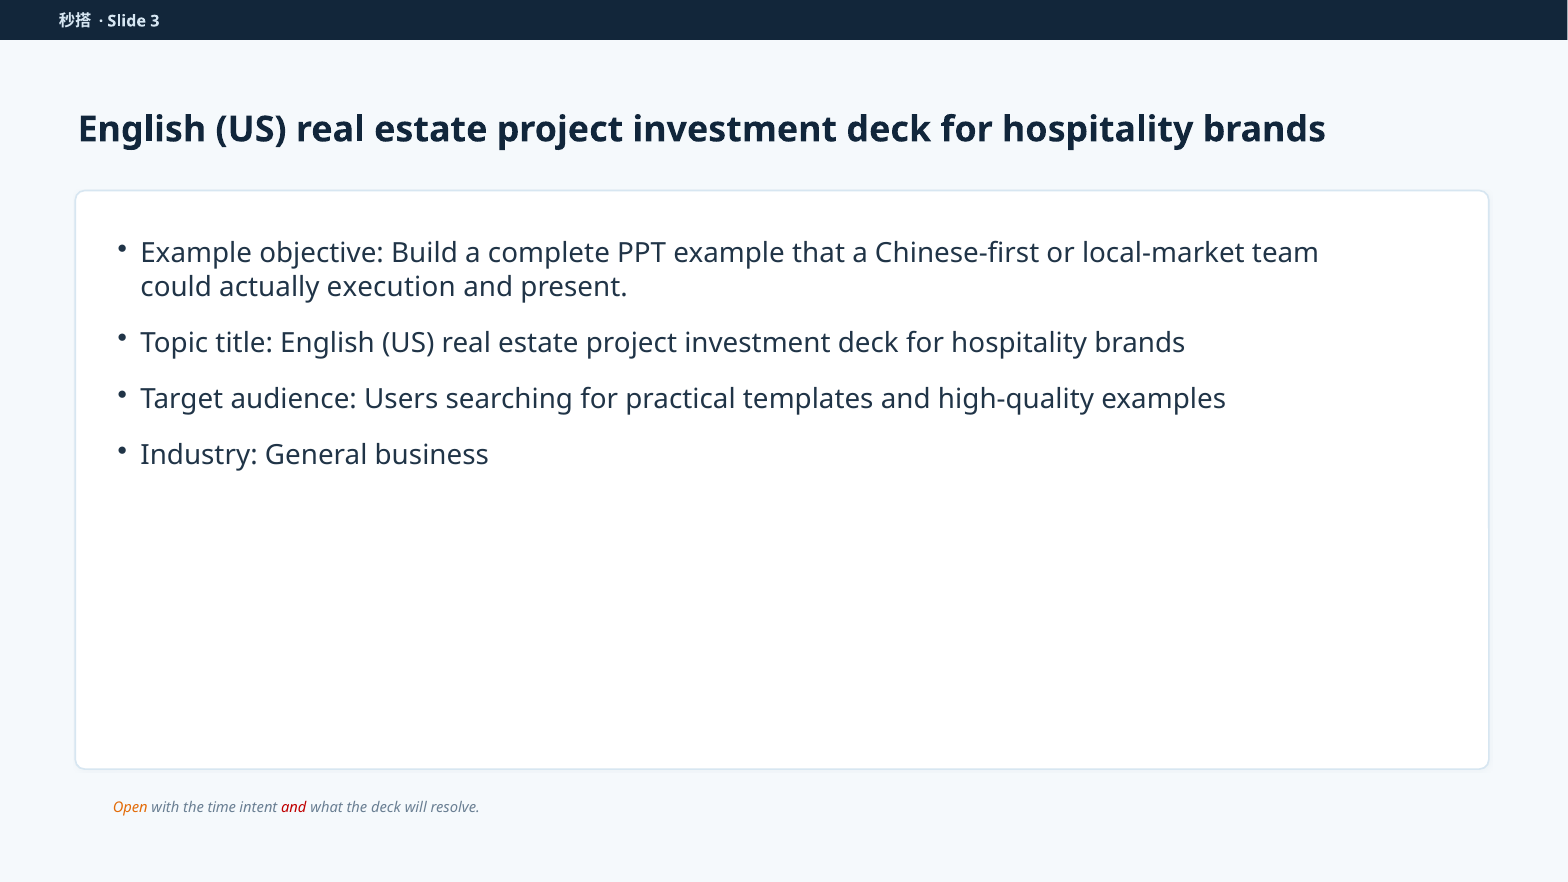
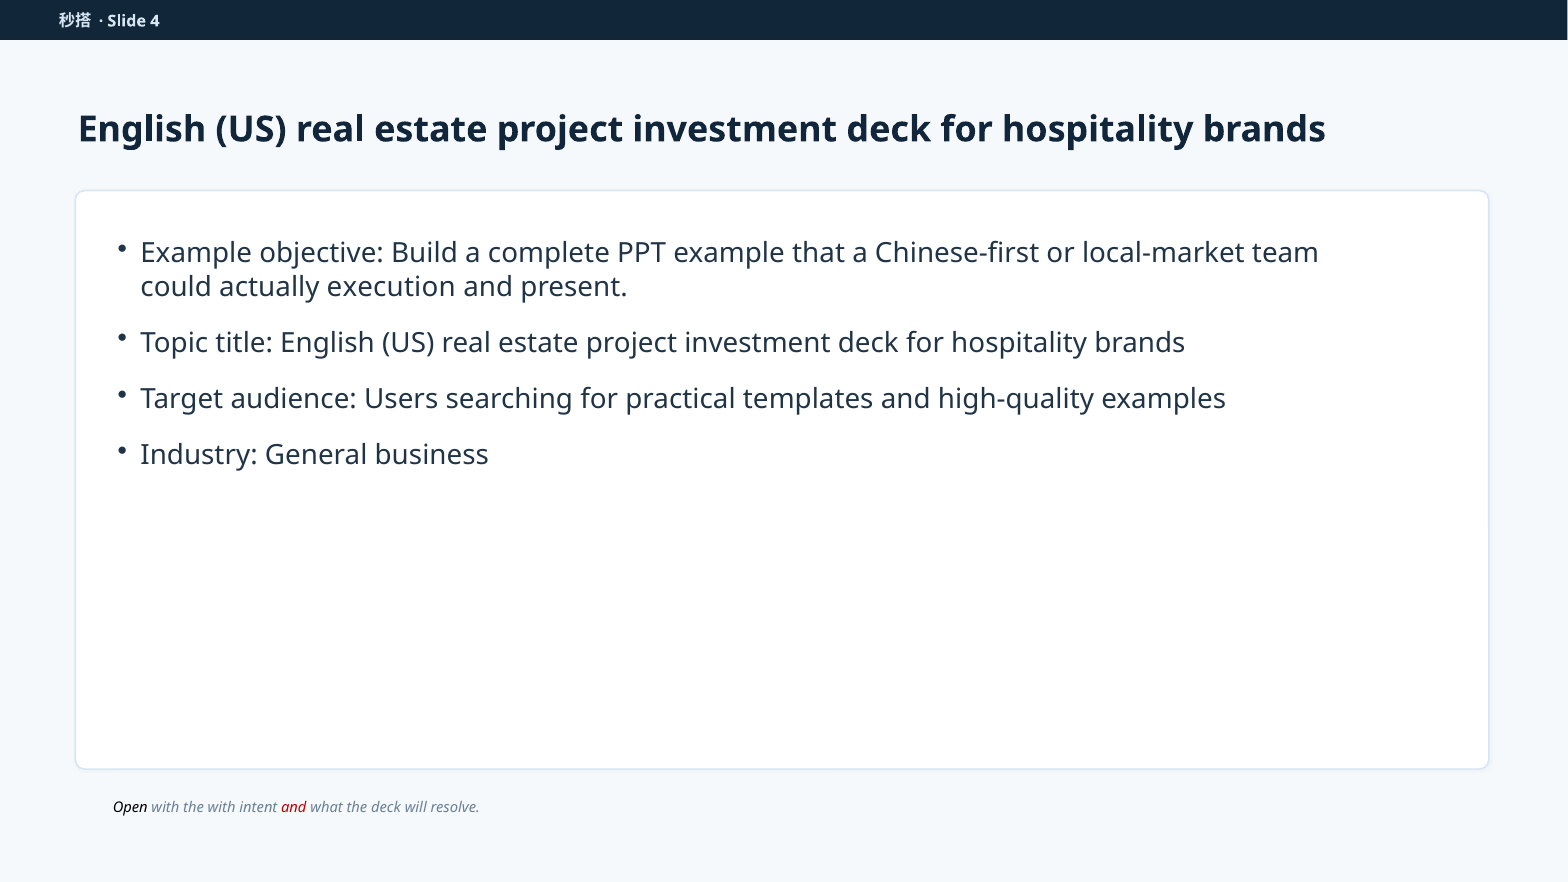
3: 3 -> 4
Open colour: orange -> black
the time: time -> with
